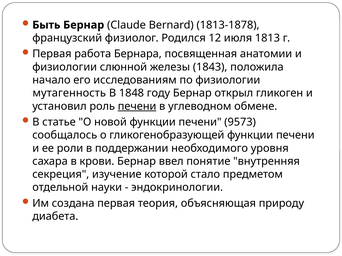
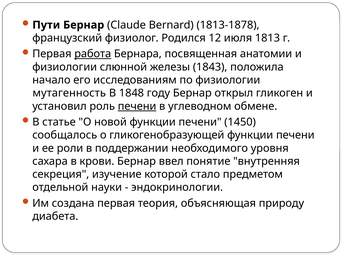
Быть: Быть -> Пути
работа underline: none -> present
9573: 9573 -> 1450
